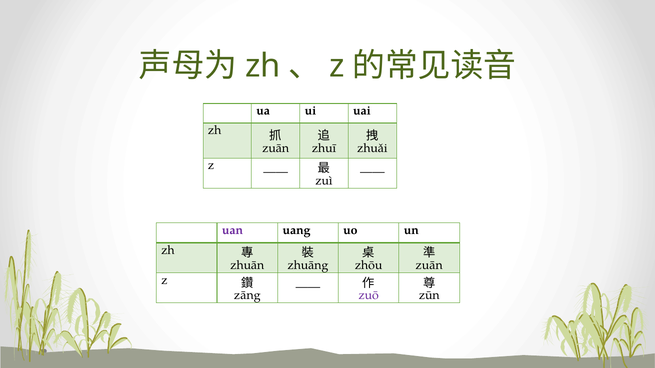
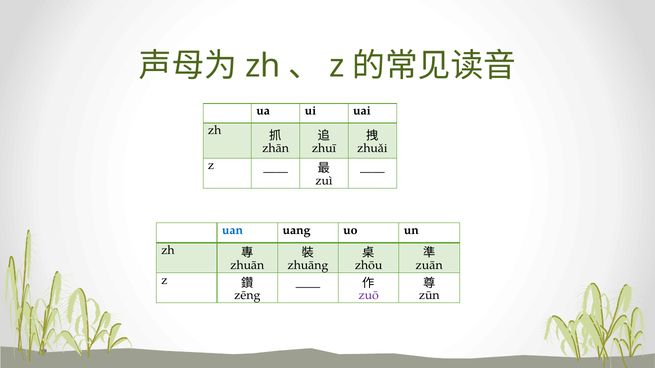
zuān at (276, 148): zuān -> zhān
uan colour: purple -> blue
zāng: zāng -> zēng
